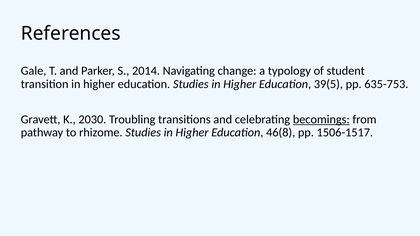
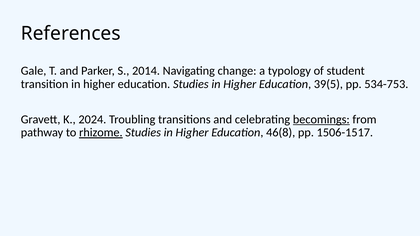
635-753: 635-753 -> 534-753
2030: 2030 -> 2024
rhizome underline: none -> present
